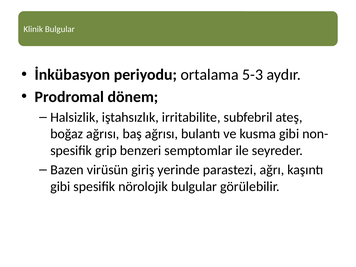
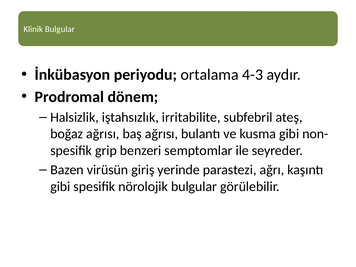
5-3: 5-3 -> 4-3
